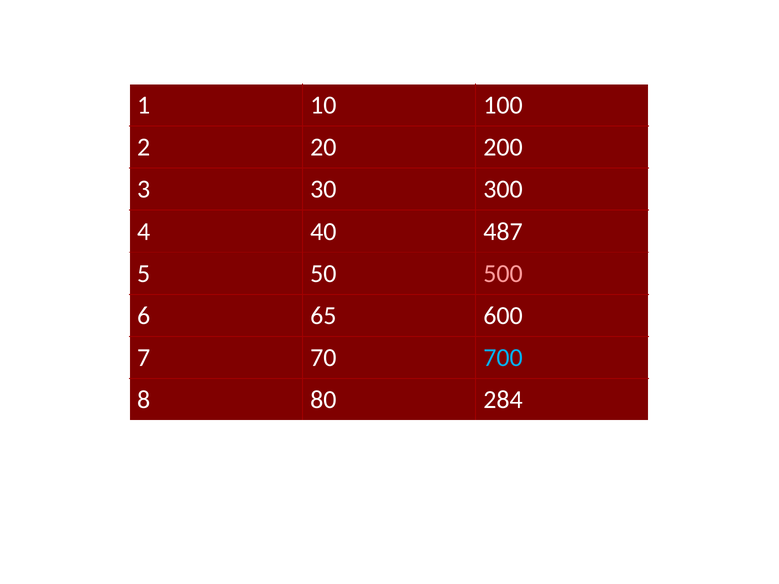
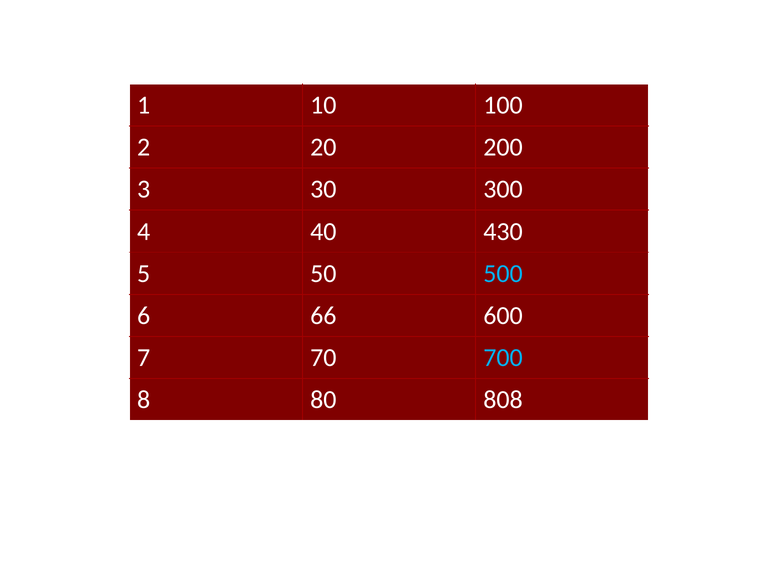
487: 487 -> 430
500 colour: pink -> light blue
65: 65 -> 66
284: 284 -> 808
